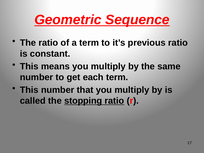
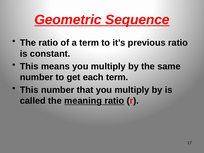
stopping: stopping -> meaning
